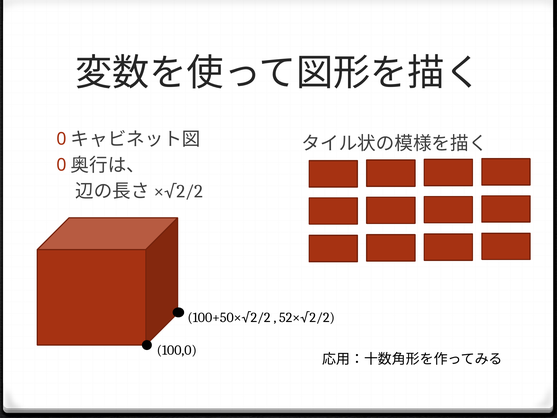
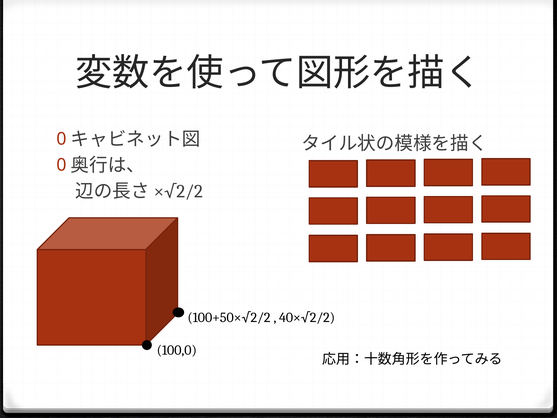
52×√2/2: 52×√2/2 -> 40×√2/2
